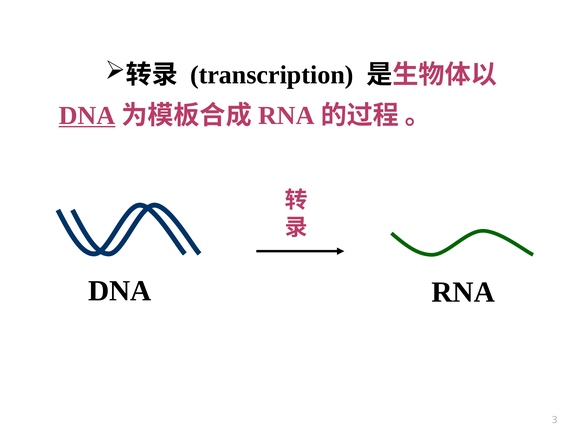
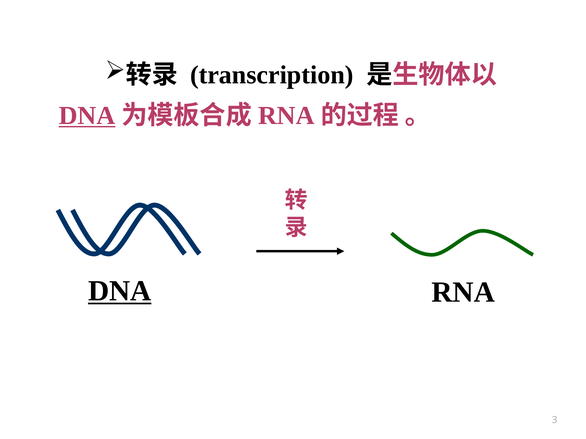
DNA at (120, 291) underline: none -> present
